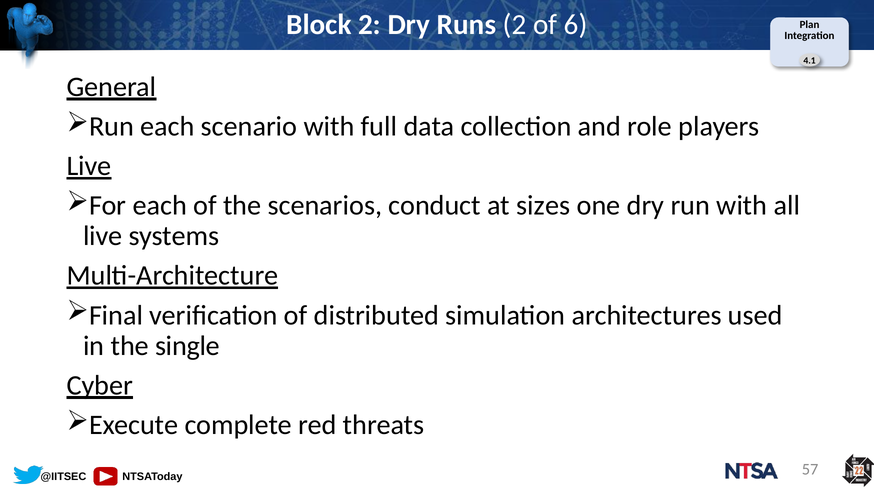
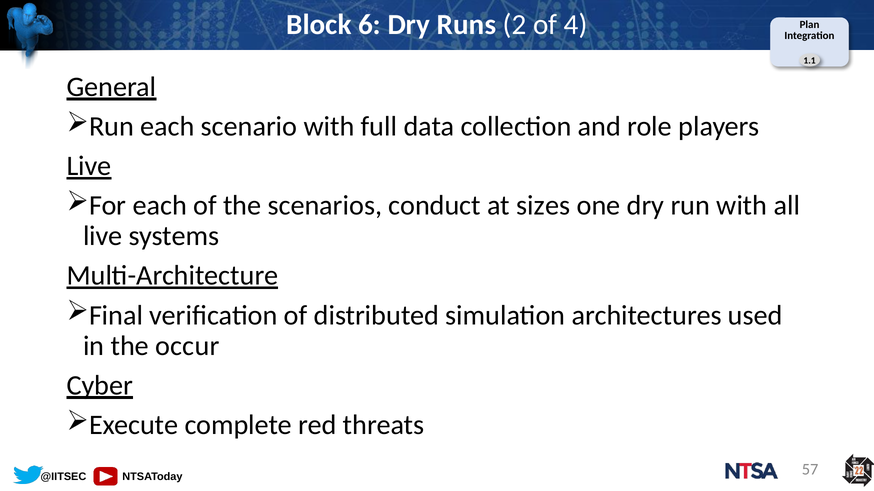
Block 2: 2 -> 6
6: 6 -> 4
4.1: 4.1 -> 1.1
single: single -> occur
